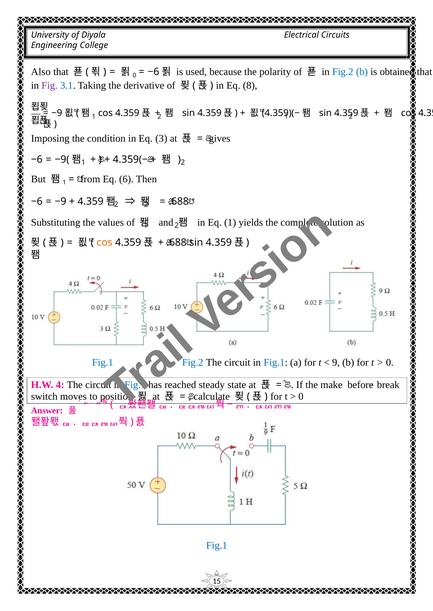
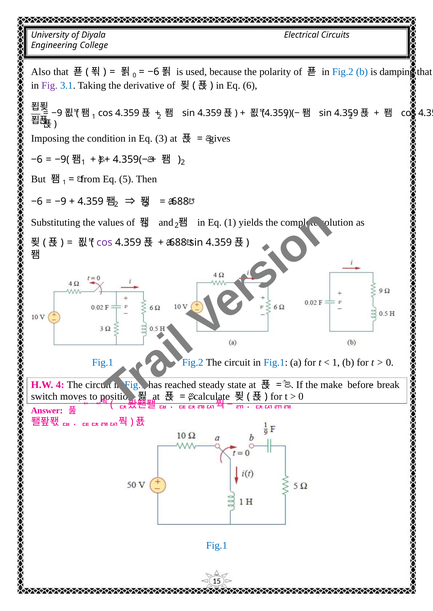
obtained: obtained -> damping
8: 8 -> 6
6: 6 -> 5
cos at (105, 243) colour: orange -> purple
9 at (336, 363): 9 -> 1
